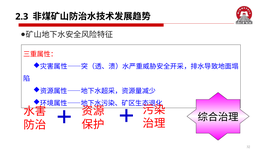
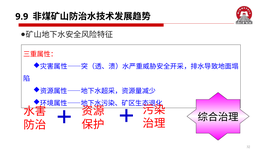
2.3: 2.3 -> 9.9
